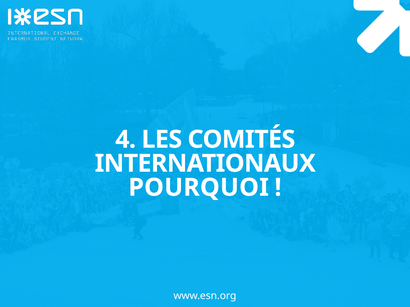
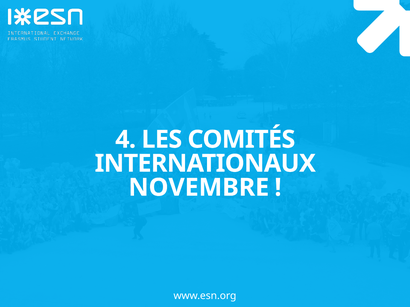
POURQUOI: POURQUOI -> NOVEMBRE
